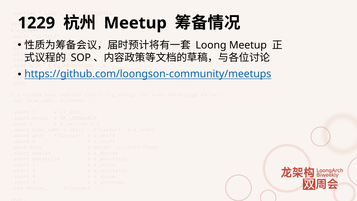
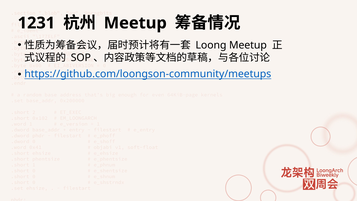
1229: 1229 -> 1231
